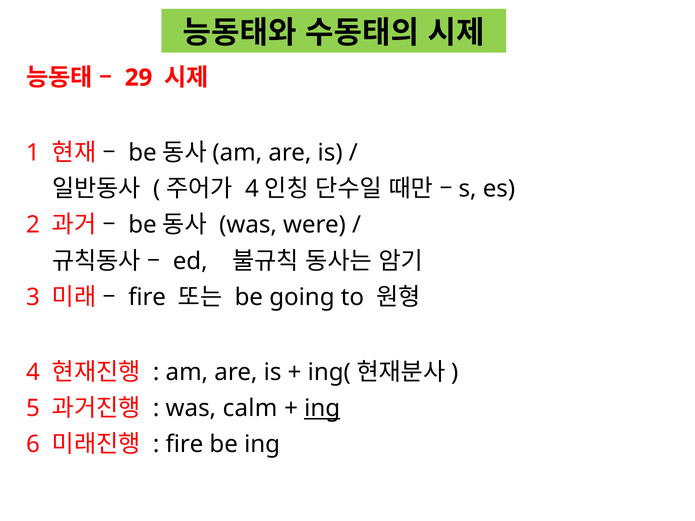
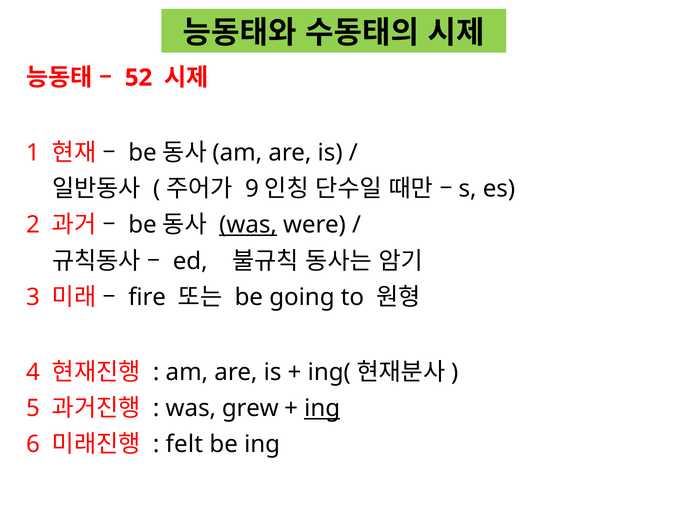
29: 29 -> 52
4 at (252, 189): 4 -> 9
was at (248, 225) underline: none -> present
calm: calm -> grew
fire at (184, 445): fire -> felt
